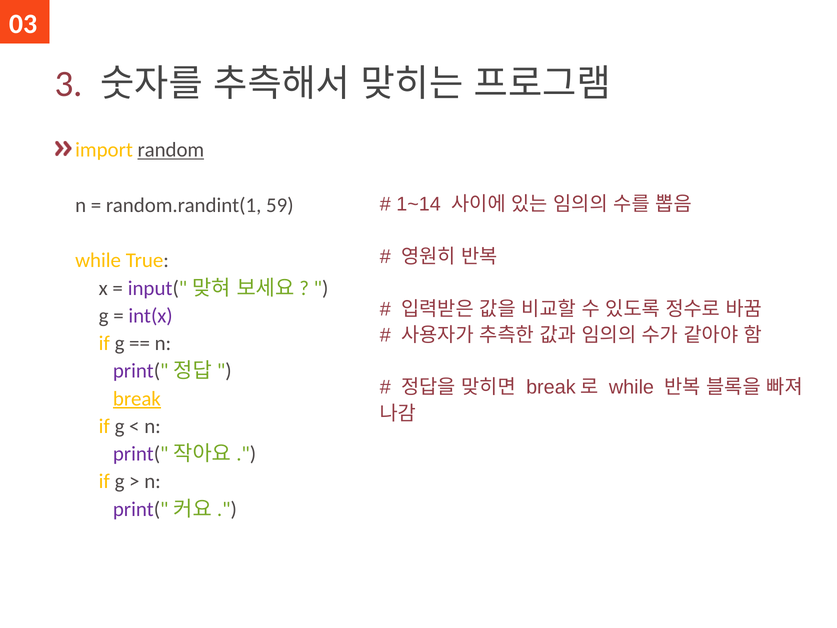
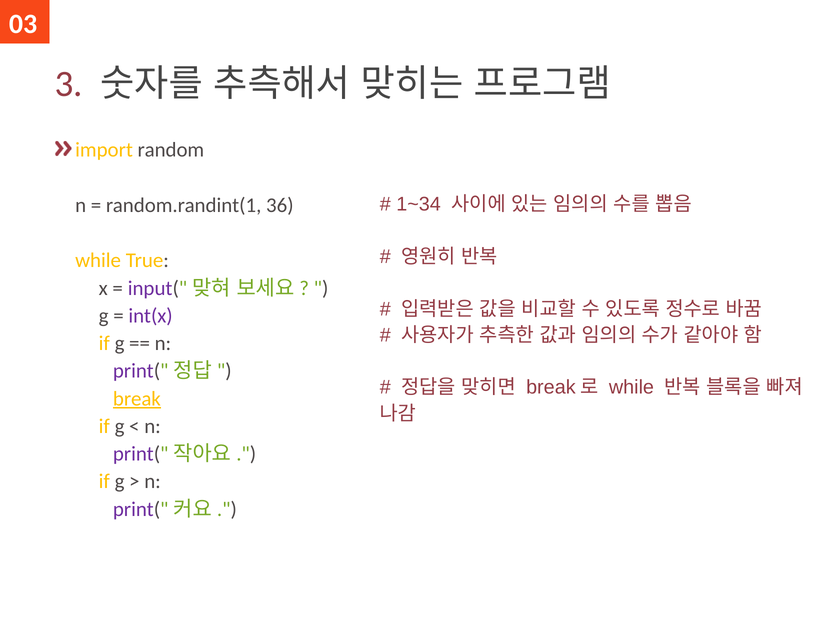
random underline: present -> none
1~14: 1~14 -> 1~34
59: 59 -> 36
